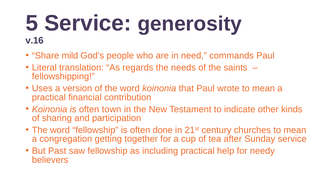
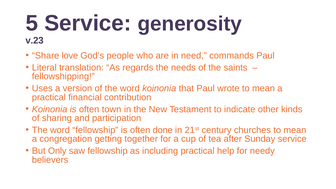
v.16: v.16 -> v.23
mild: mild -> love
Past: Past -> Only
